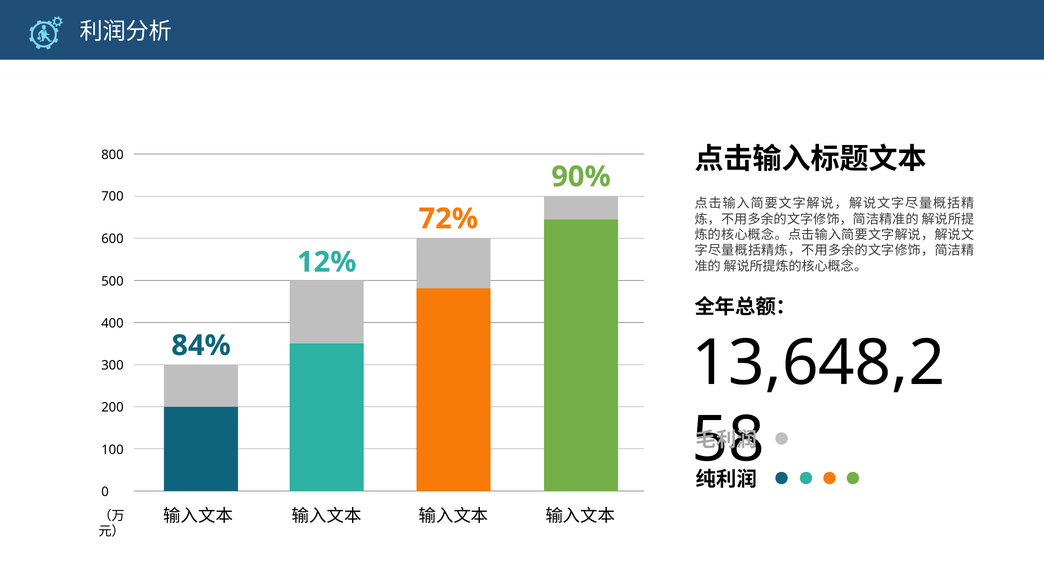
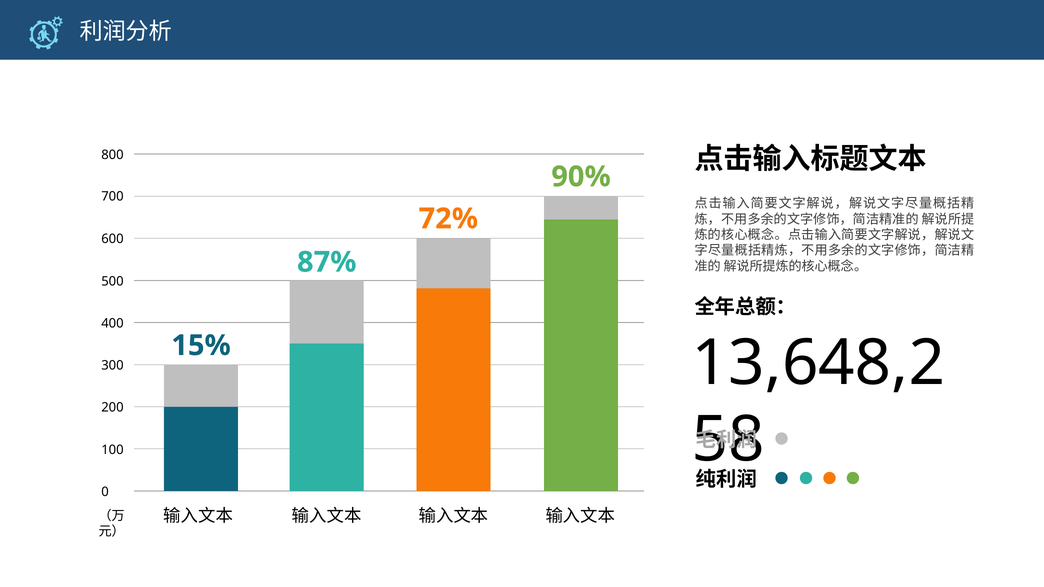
12%: 12% -> 87%
84%: 84% -> 15%
